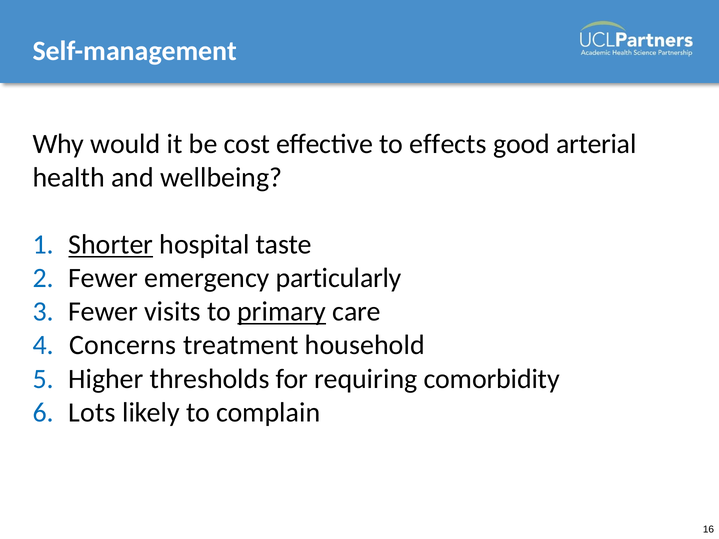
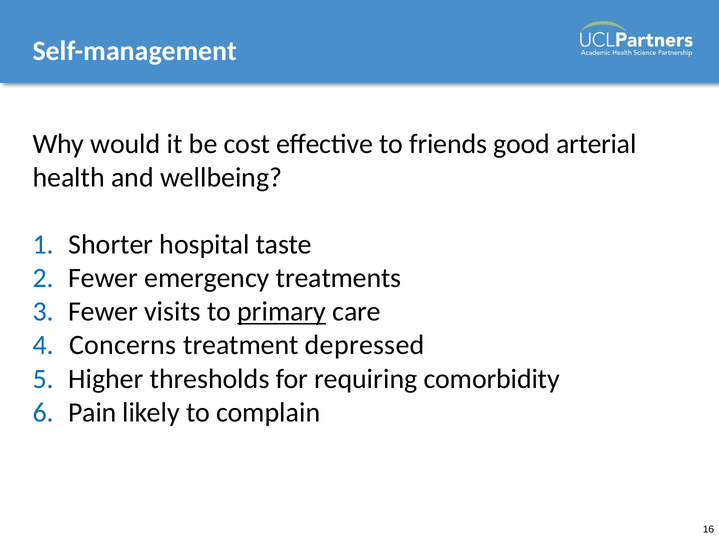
effects: effects -> friends
Shorter underline: present -> none
particularly: particularly -> treatments
household: household -> depressed
Lots: Lots -> Pain
